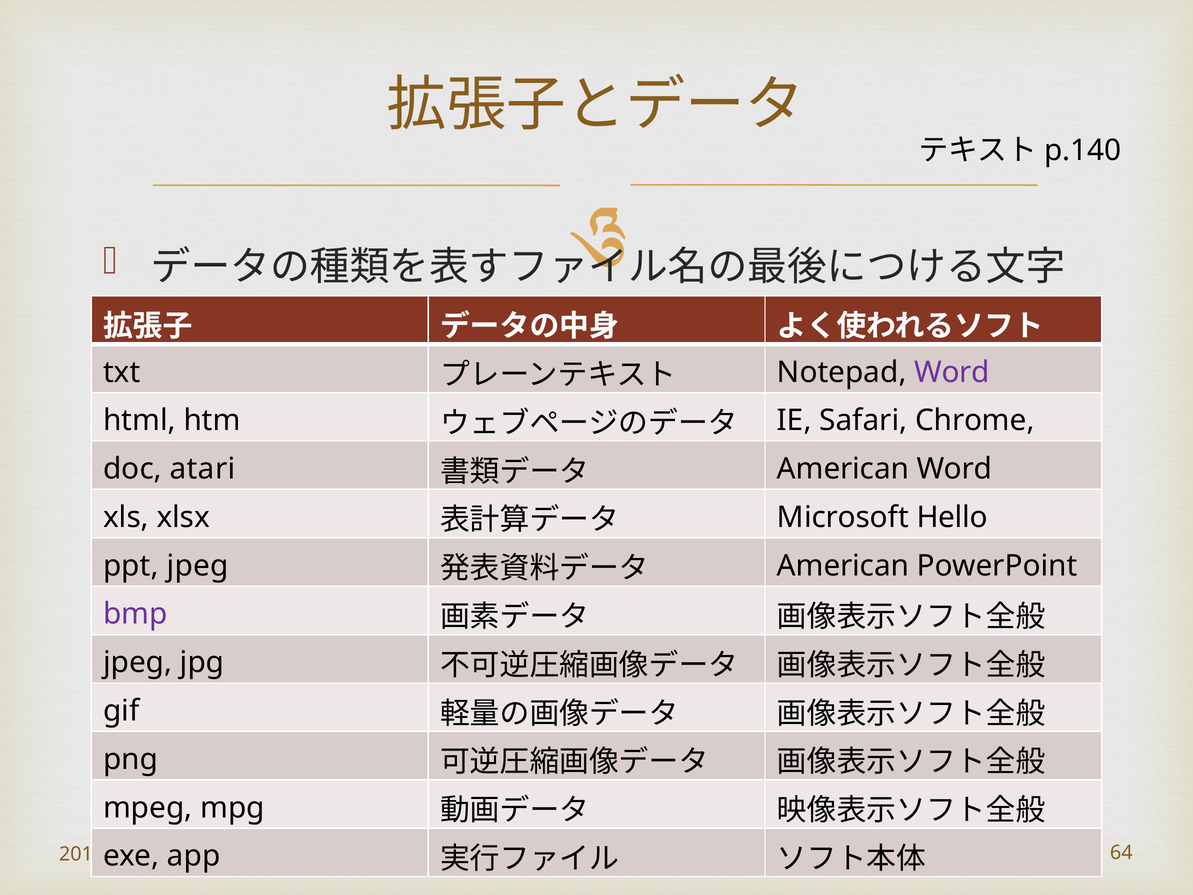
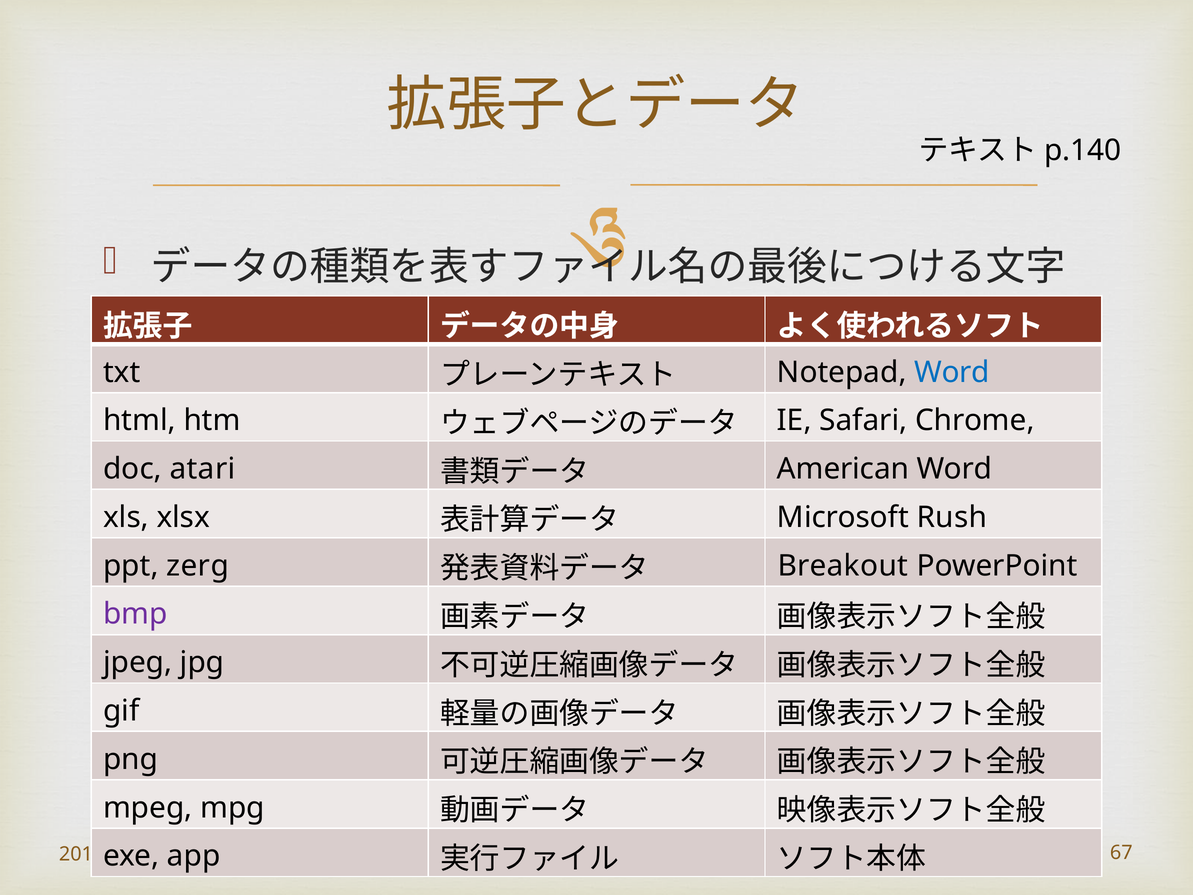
Word at (952, 372) colour: purple -> blue
Hello: Hello -> Rush
ppt jpeg: jpeg -> zerg
American at (843, 566): American -> Breakout
64: 64 -> 67
